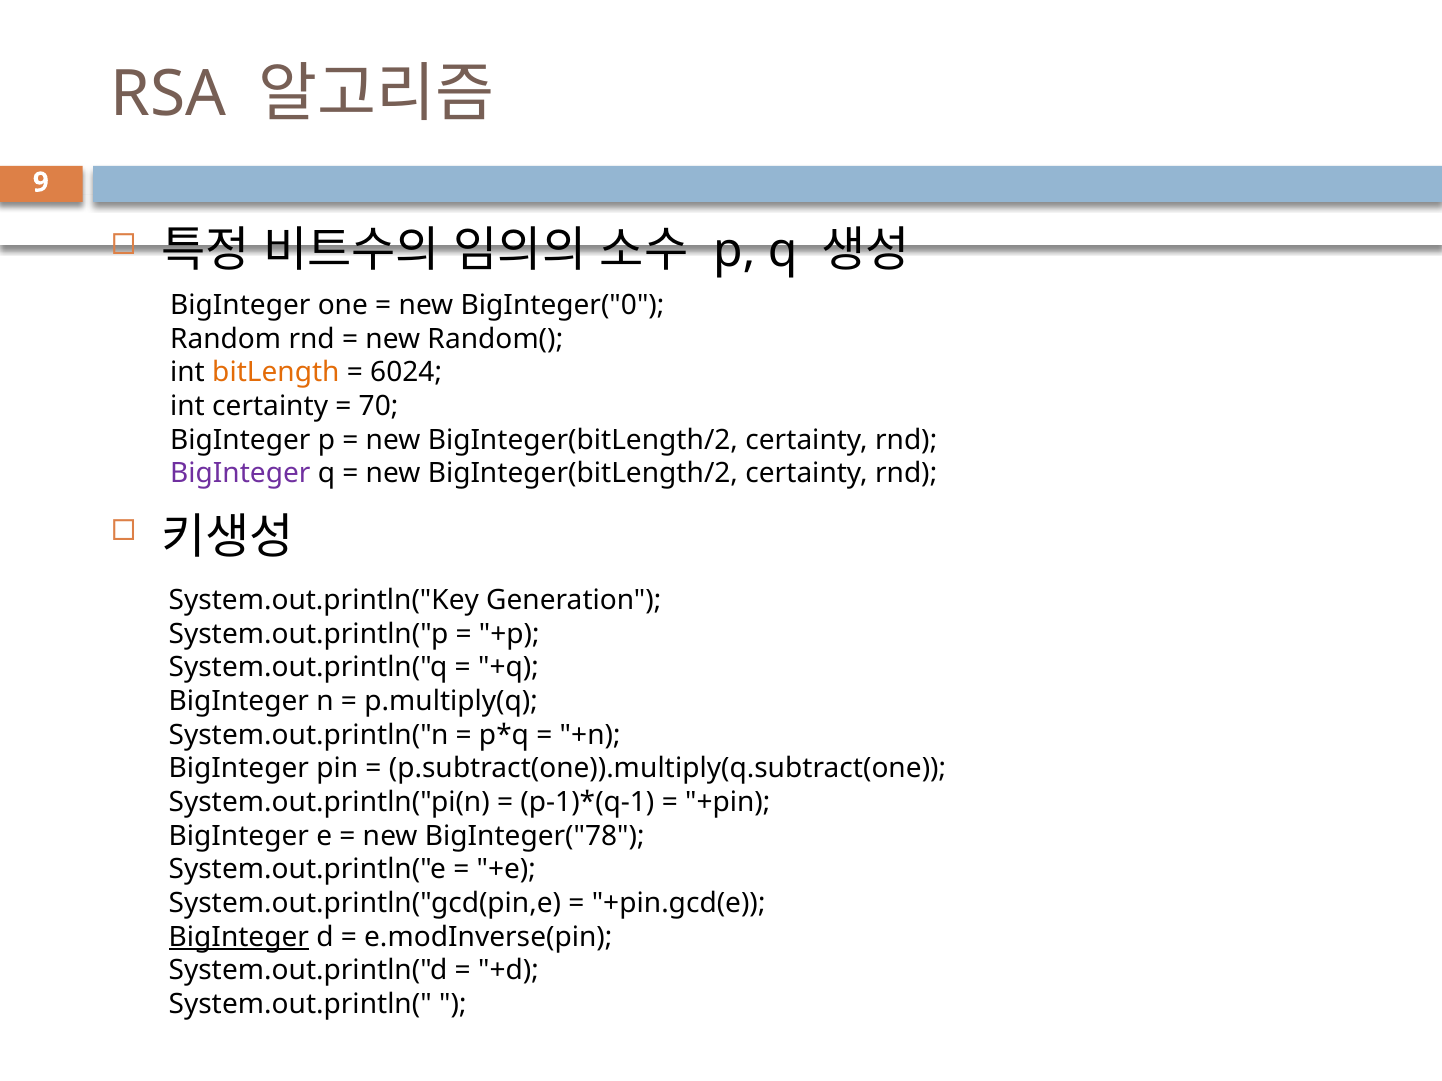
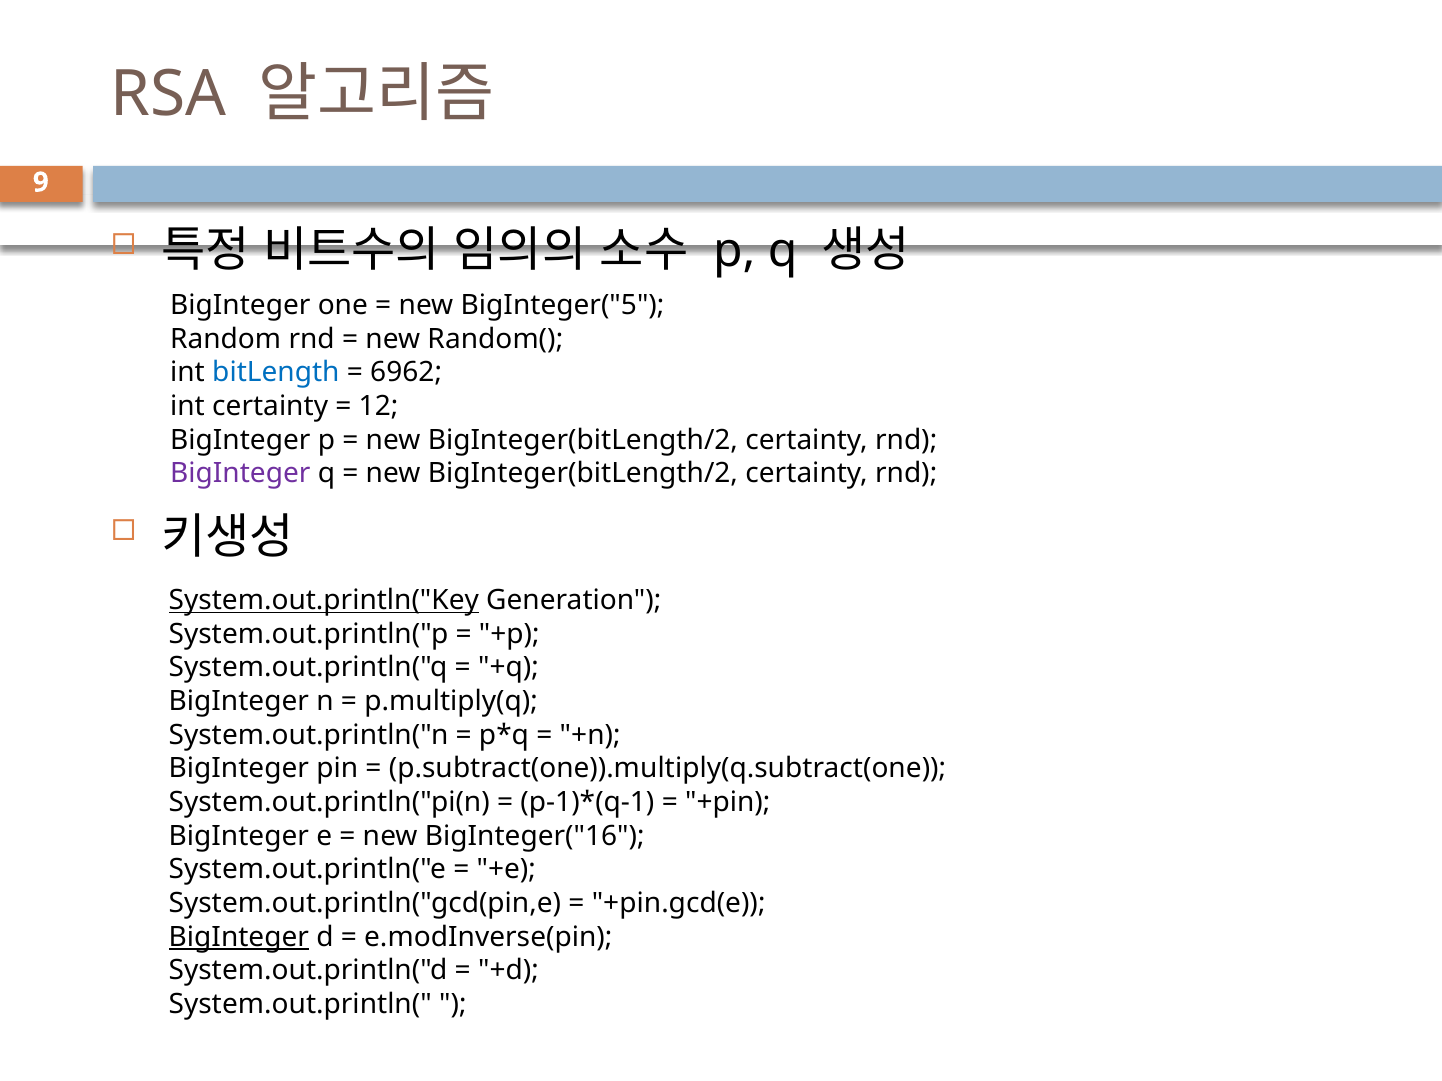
BigInteger("0: BigInteger("0 -> BigInteger("5
bitLength colour: orange -> blue
6024: 6024 -> 6962
70: 70 -> 12
System.out.println("Key underline: none -> present
BigInteger("78: BigInteger("78 -> BigInteger("16
